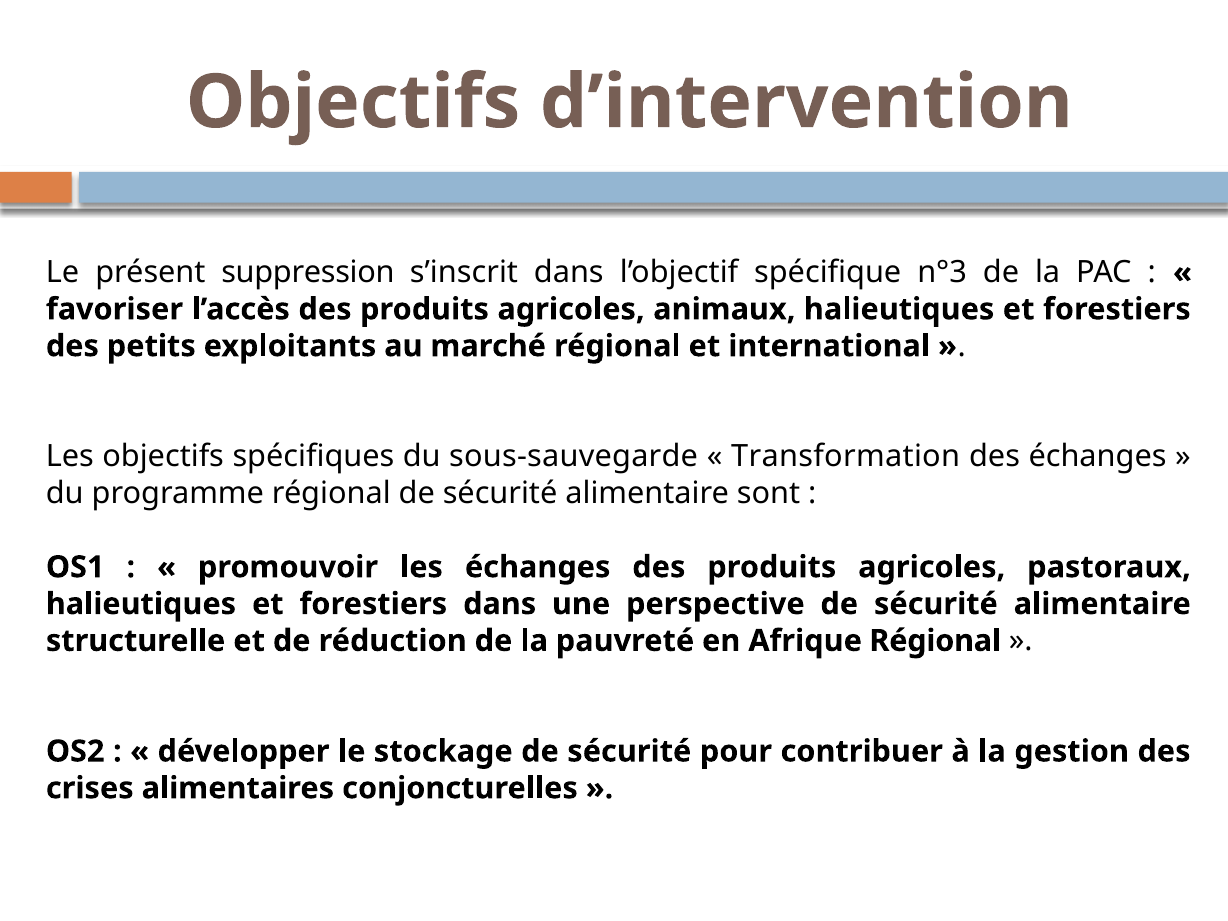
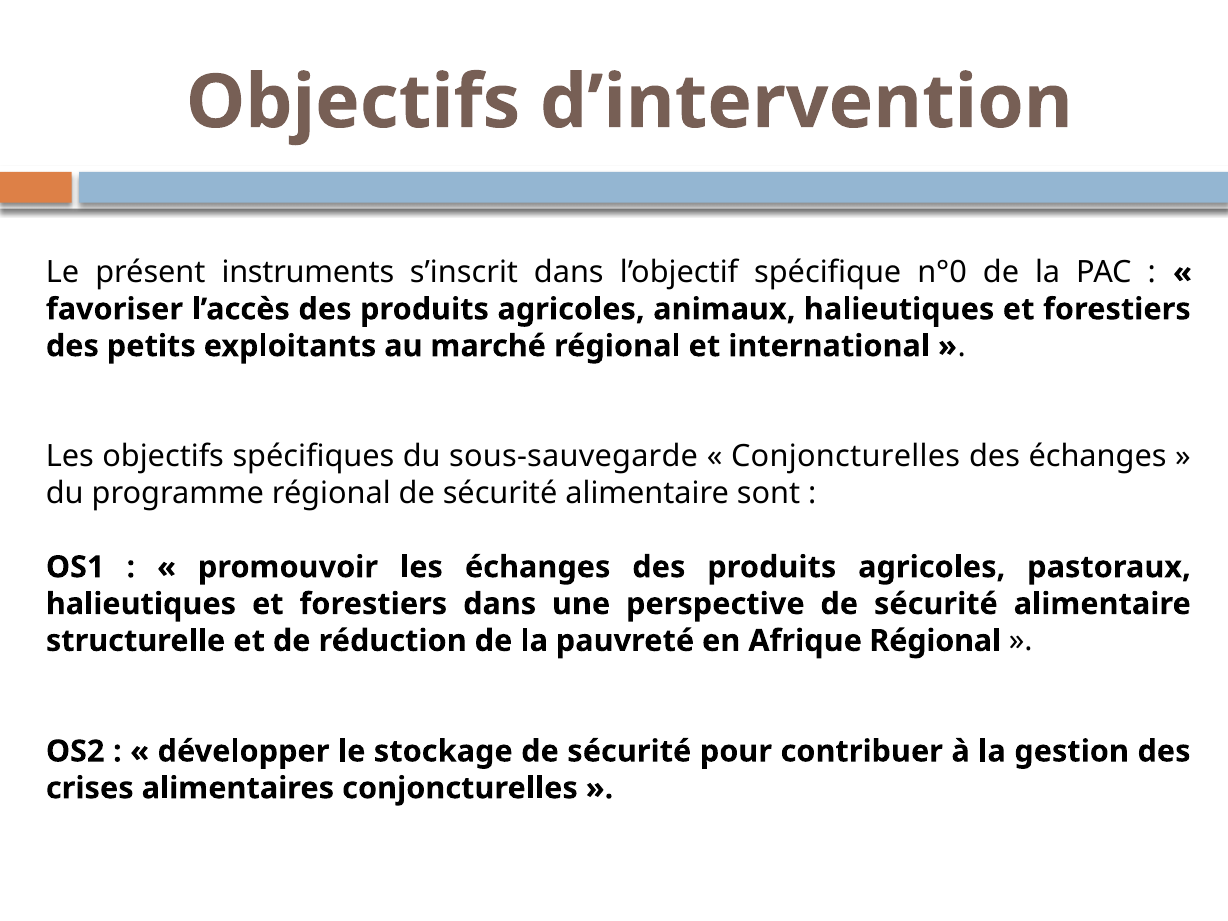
suppression: suppression -> instruments
n°3: n°3 -> n°0
Transformation at (846, 457): Transformation -> Conjoncturelles
